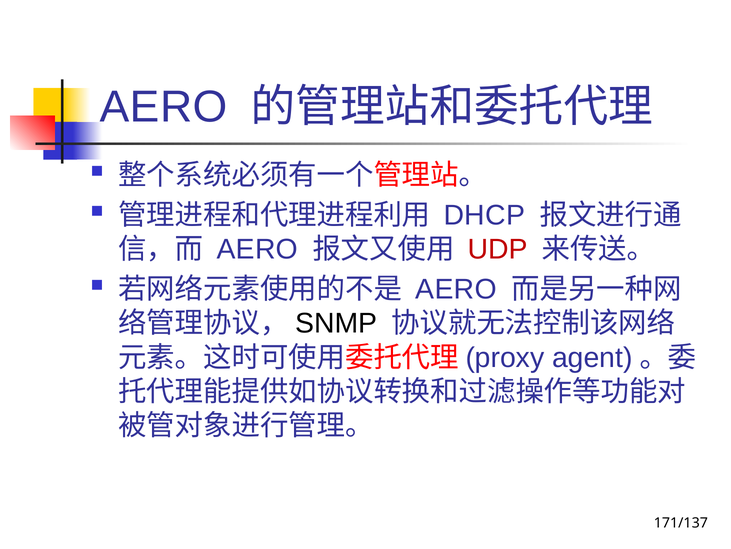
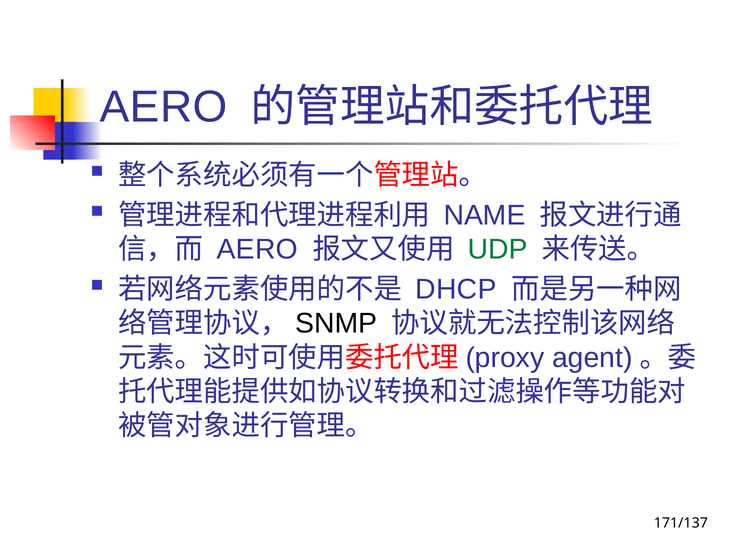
DHCP: DHCP -> NAME
UDP colour: red -> green
AERO at (456, 289): AERO -> DHCP
